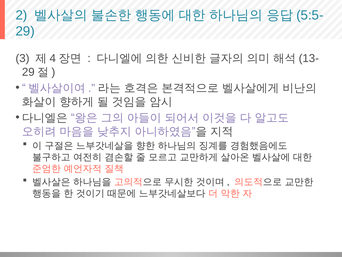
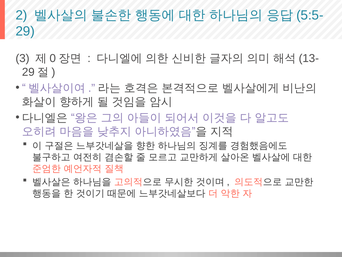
4: 4 -> 0
